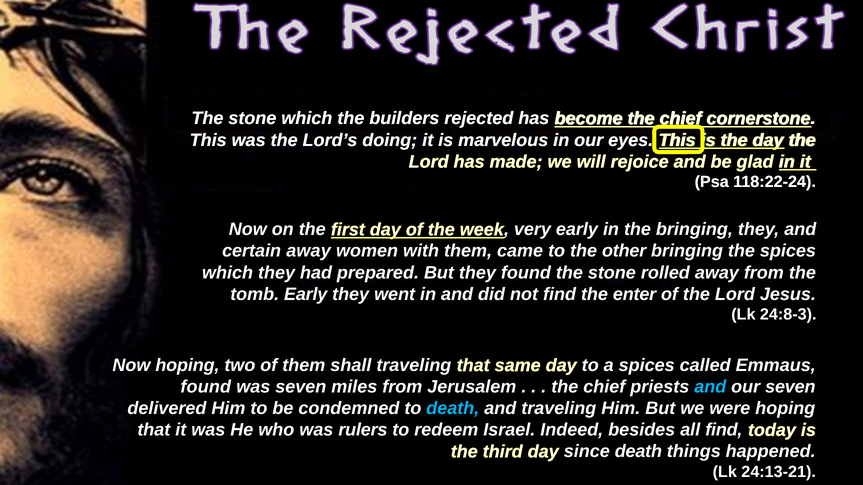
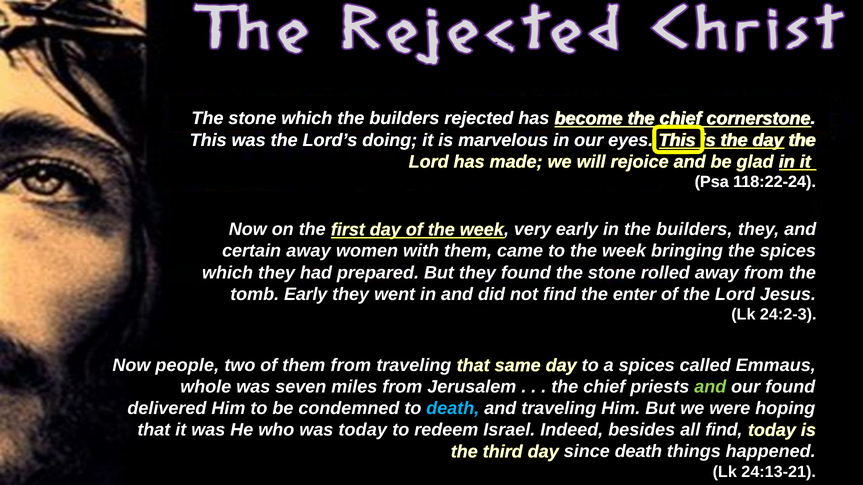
in the bringing: bringing -> builders
to the other: other -> week
24:8-3: 24:8-3 -> 24:2-3
Now hoping: hoping -> people
them shall: shall -> from
found at (206, 387): found -> whole
and at (710, 387) colour: light blue -> light green
our seven: seven -> found
was rulers: rulers -> today
